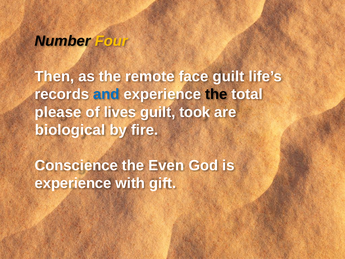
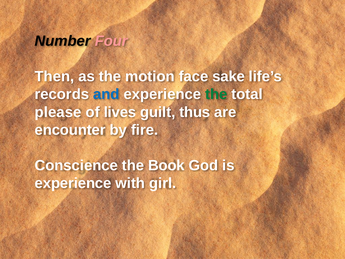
Four colour: yellow -> pink
remote: remote -> motion
face guilt: guilt -> sake
the at (216, 94) colour: black -> green
took: took -> thus
biological: biological -> encounter
Even: Even -> Book
gift: gift -> girl
